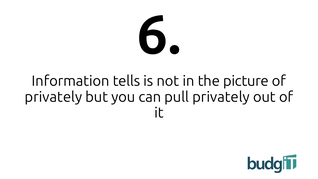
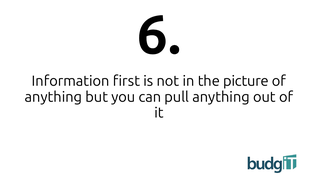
tells: tells -> first
privately at (53, 97): privately -> anything
pull privately: privately -> anything
